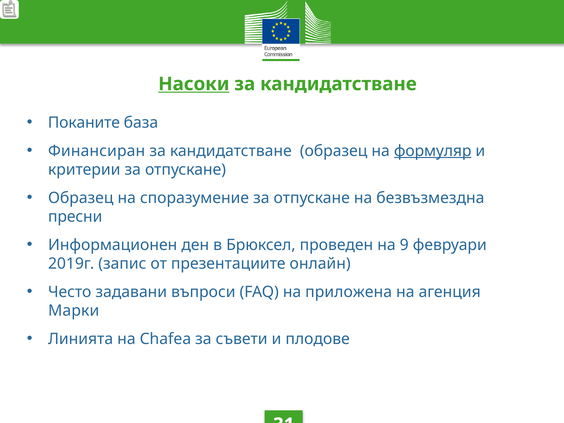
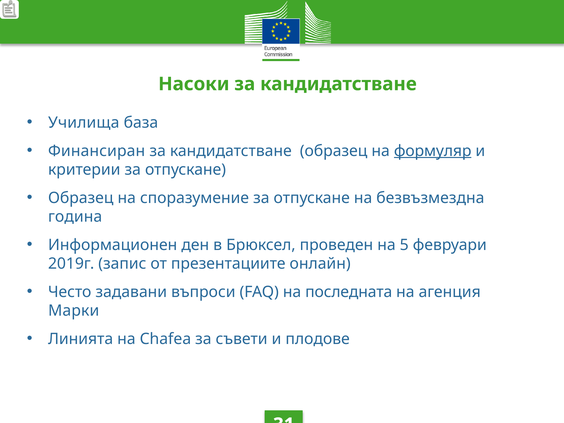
Насоки underline: present -> none
Поканите: Поканите -> Училища
пресни: пресни -> година
9: 9 -> 5
приложена: приложена -> последната
